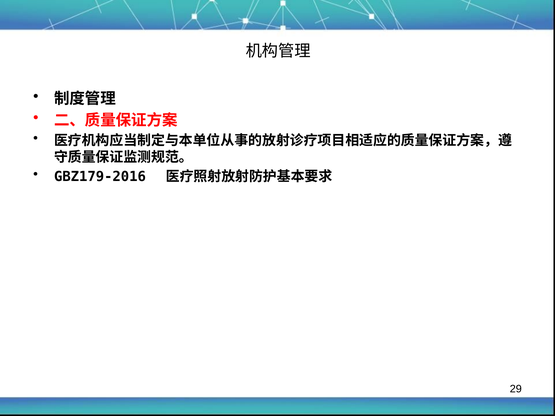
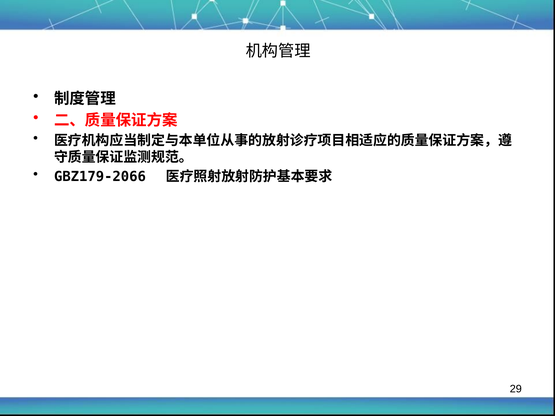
GBZ179-2016: GBZ179-2016 -> GBZ179-2066
